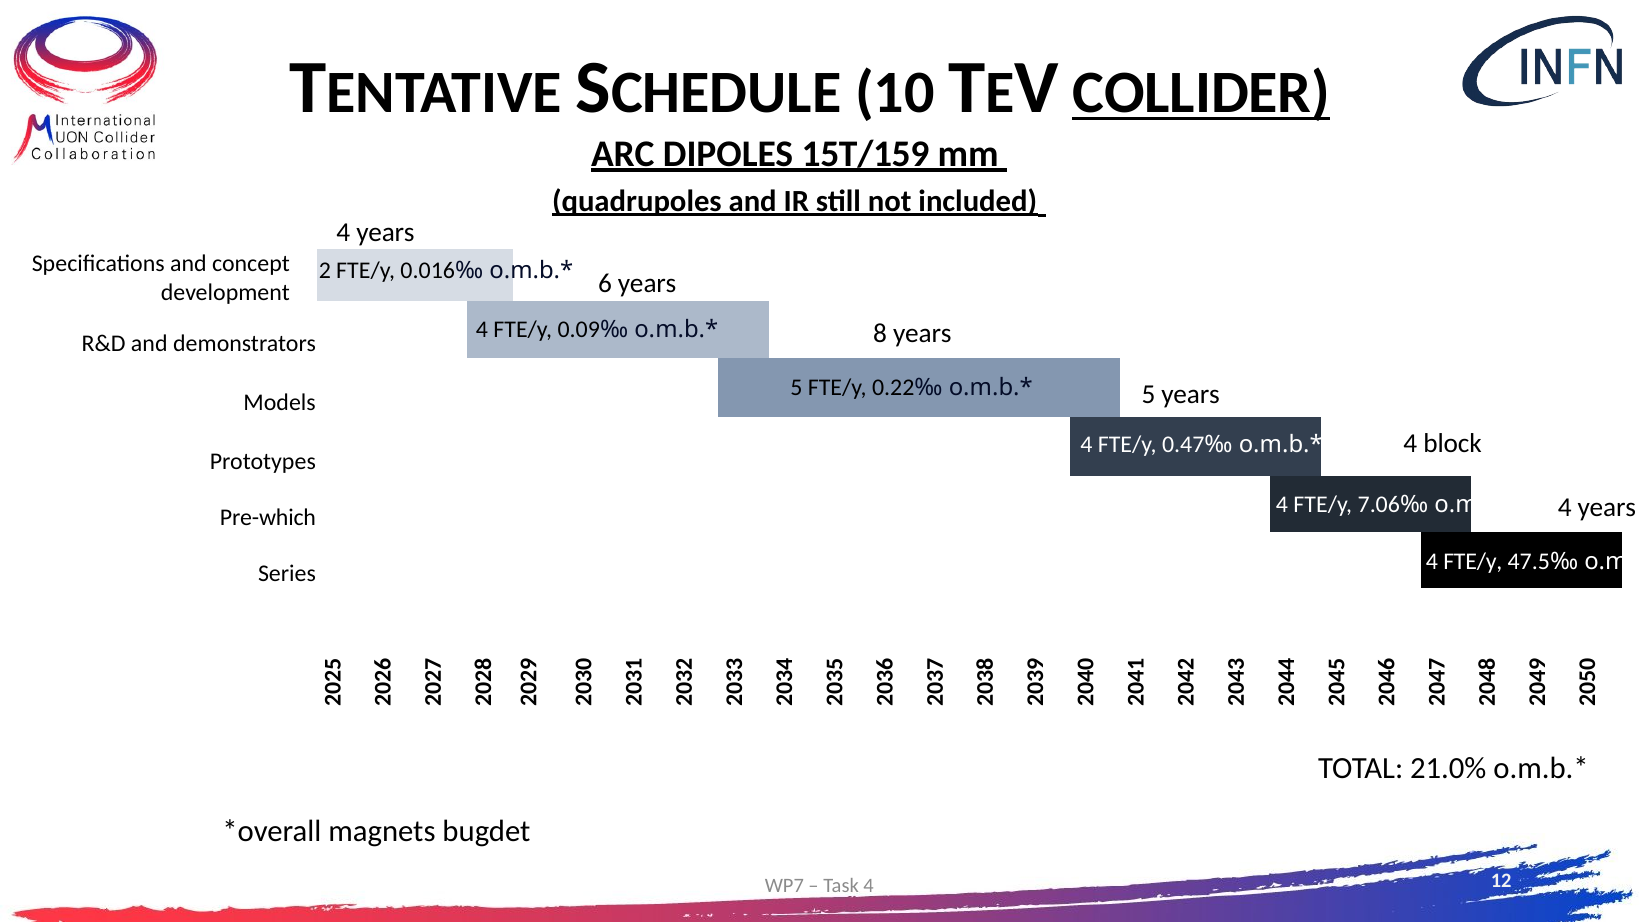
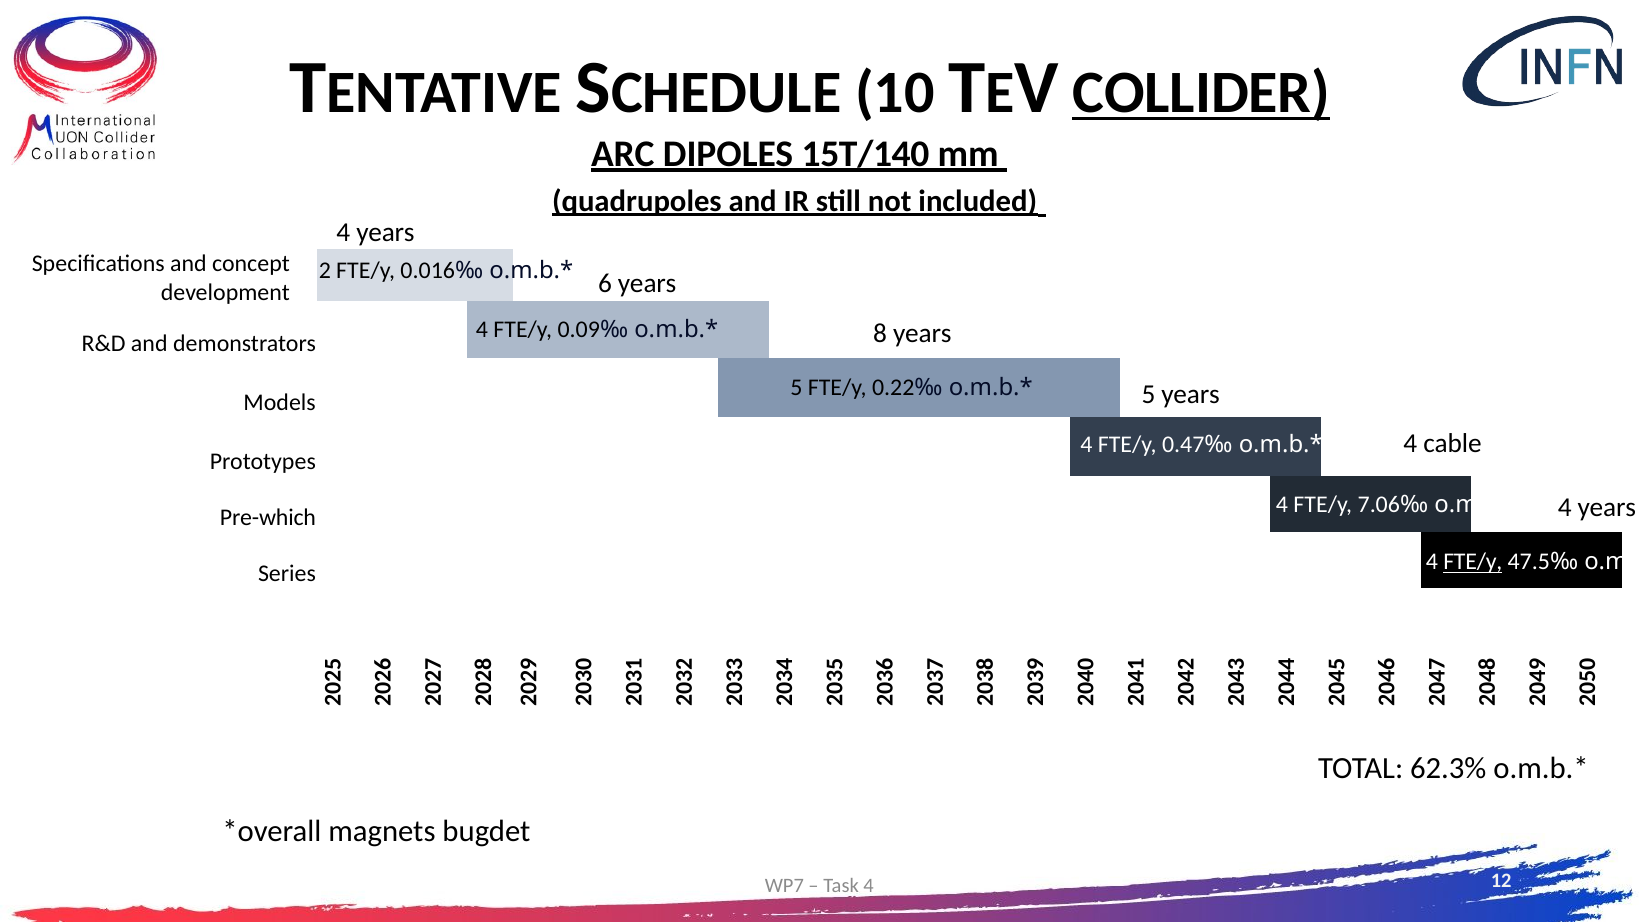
15T/159: 15T/159 -> 15T/140
block: block -> cable
FTE/y at (1473, 562) underline: none -> present
21.0%: 21.0% -> 62.3%
